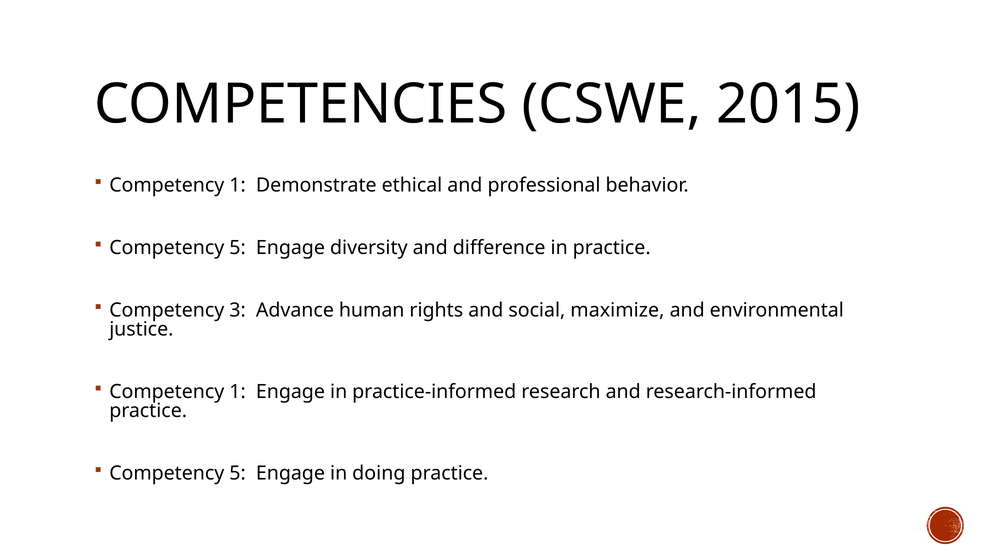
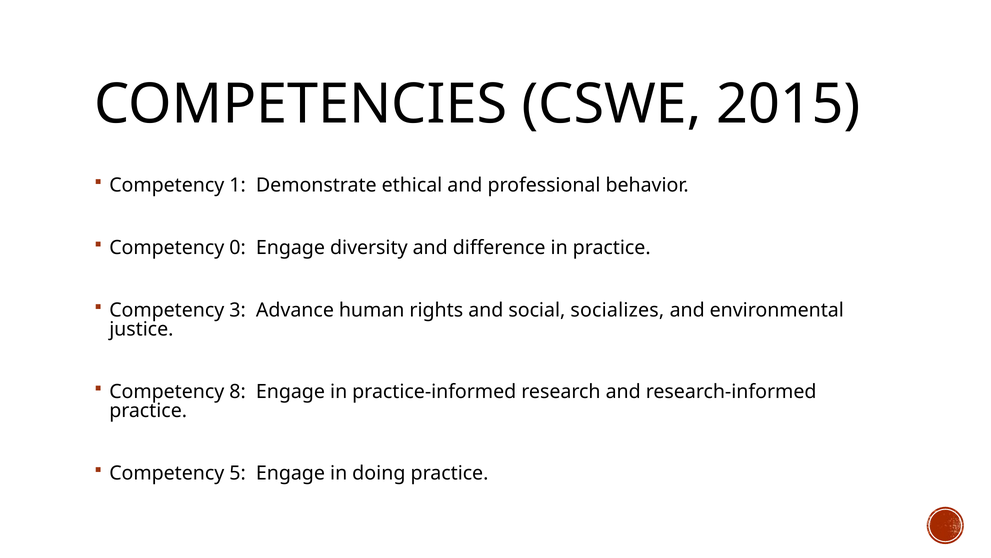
5 at (238, 247): 5 -> 0
maximize: maximize -> socializes
1 at (238, 391): 1 -> 8
